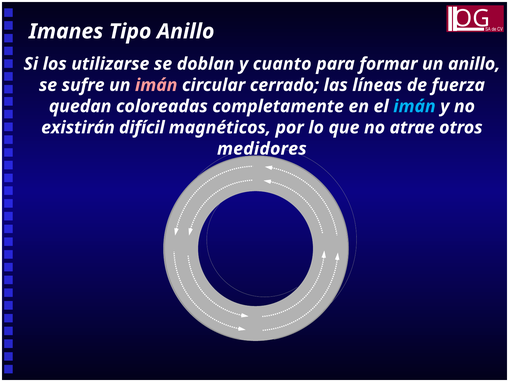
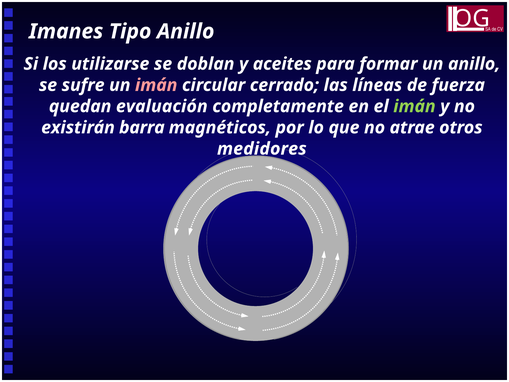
cuanto: cuanto -> aceites
coloreadas: coloreadas -> evaluación
imán at (414, 106) colour: light blue -> light green
difícil: difícil -> barra
